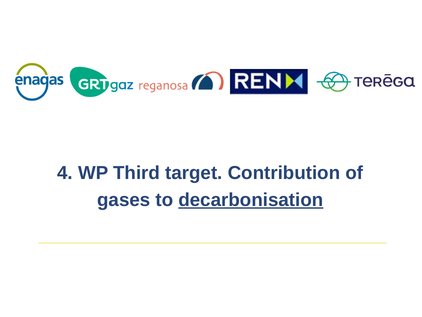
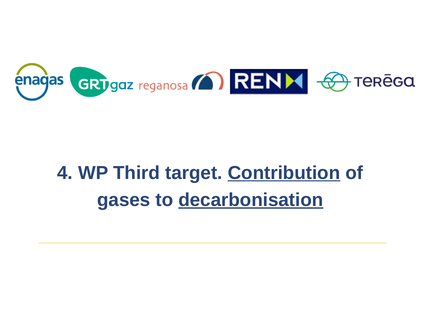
Contribution underline: none -> present
